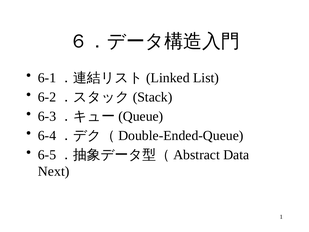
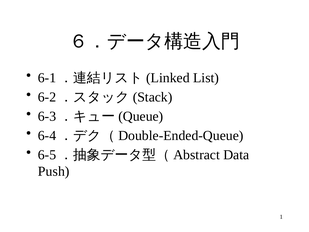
Next: Next -> Push
